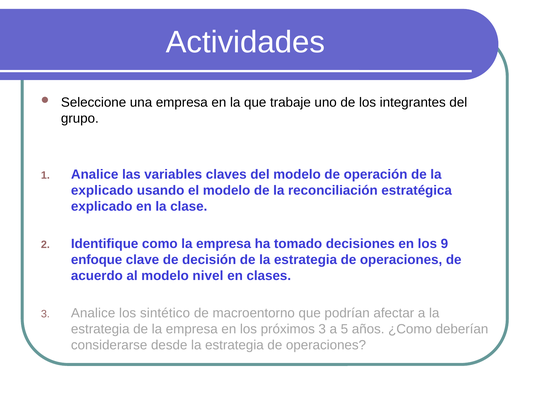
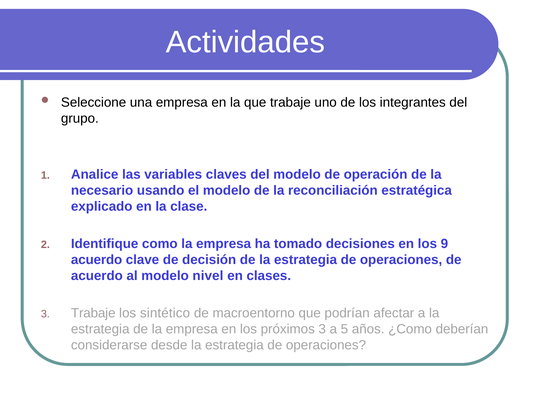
explicado at (102, 191): explicado -> necesario
enfoque at (97, 260): enfoque -> acuerdo
3 Analice: Analice -> Trabaje
